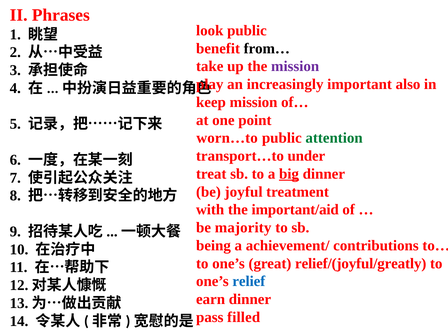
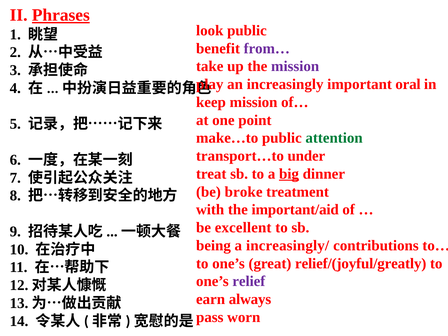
Phrases underline: none -> present
from… colour: black -> purple
also: also -> oral
worn…to: worn…to -> make…to
joyful: joyful -> broke
majority: majority -> excellent
achievement/: achievement/ -> increasingly/
relief colour: blue -> purple
earn dinner: dinner -> always
filled: filled -> worn
